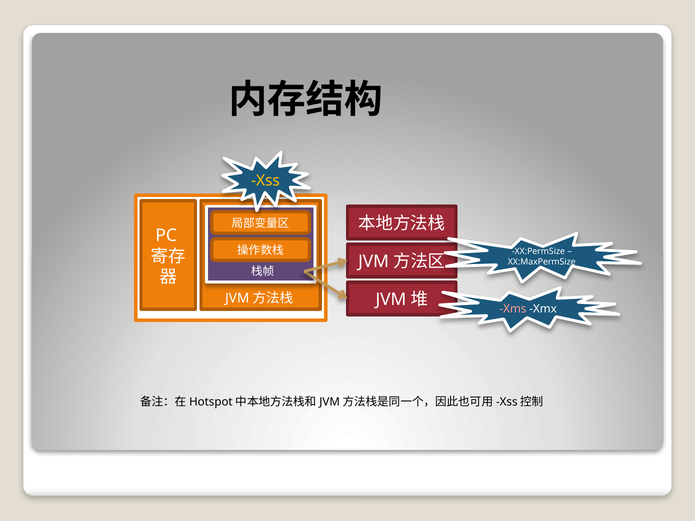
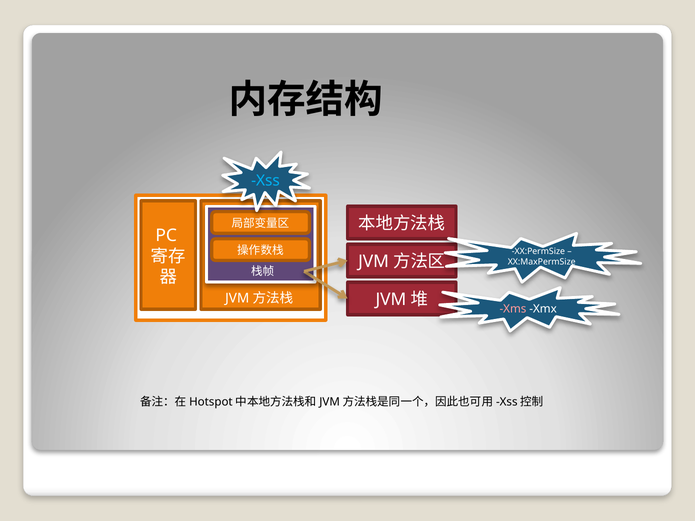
Xss colour: yellow -> light blue
